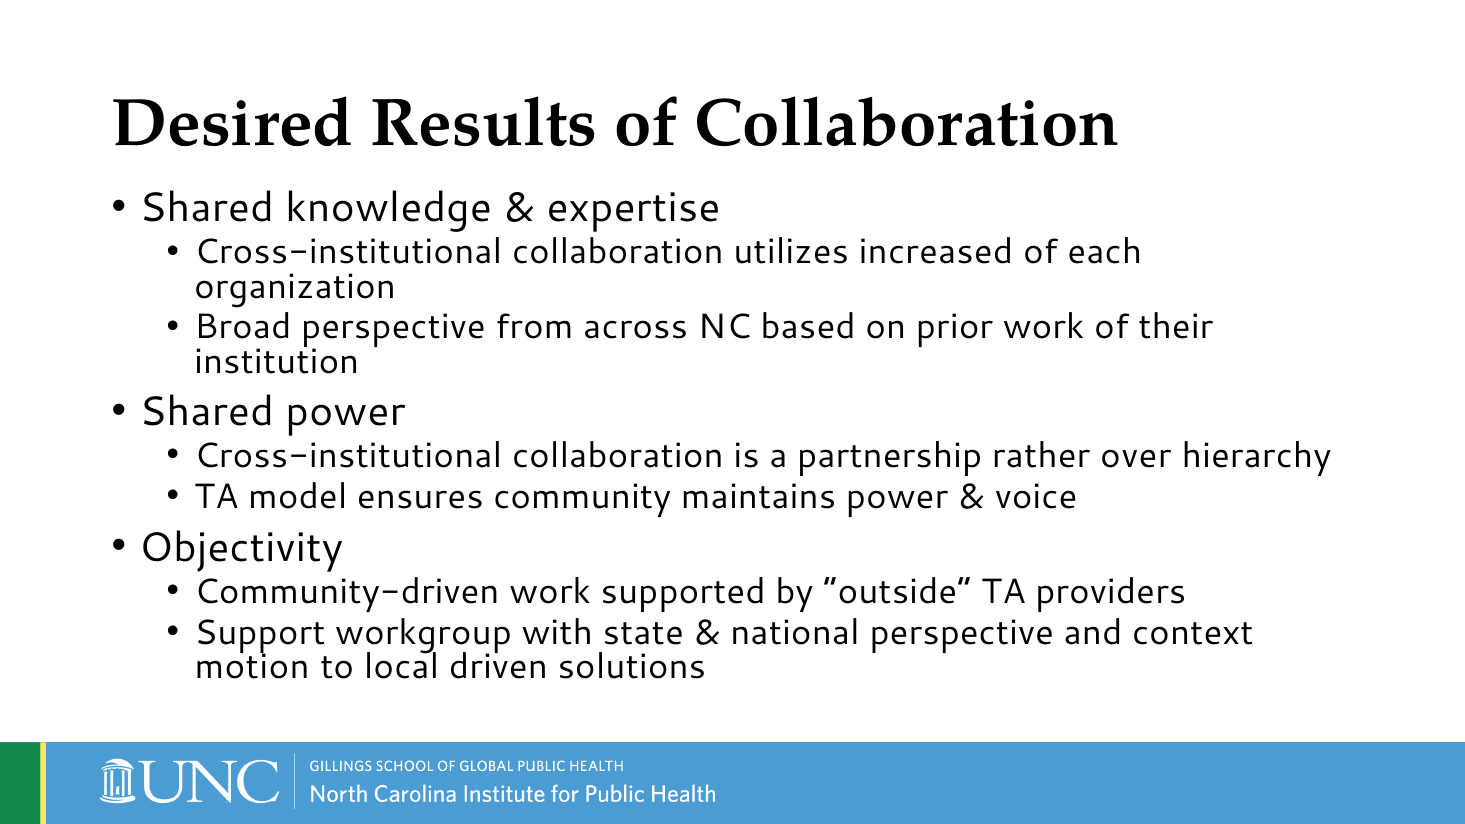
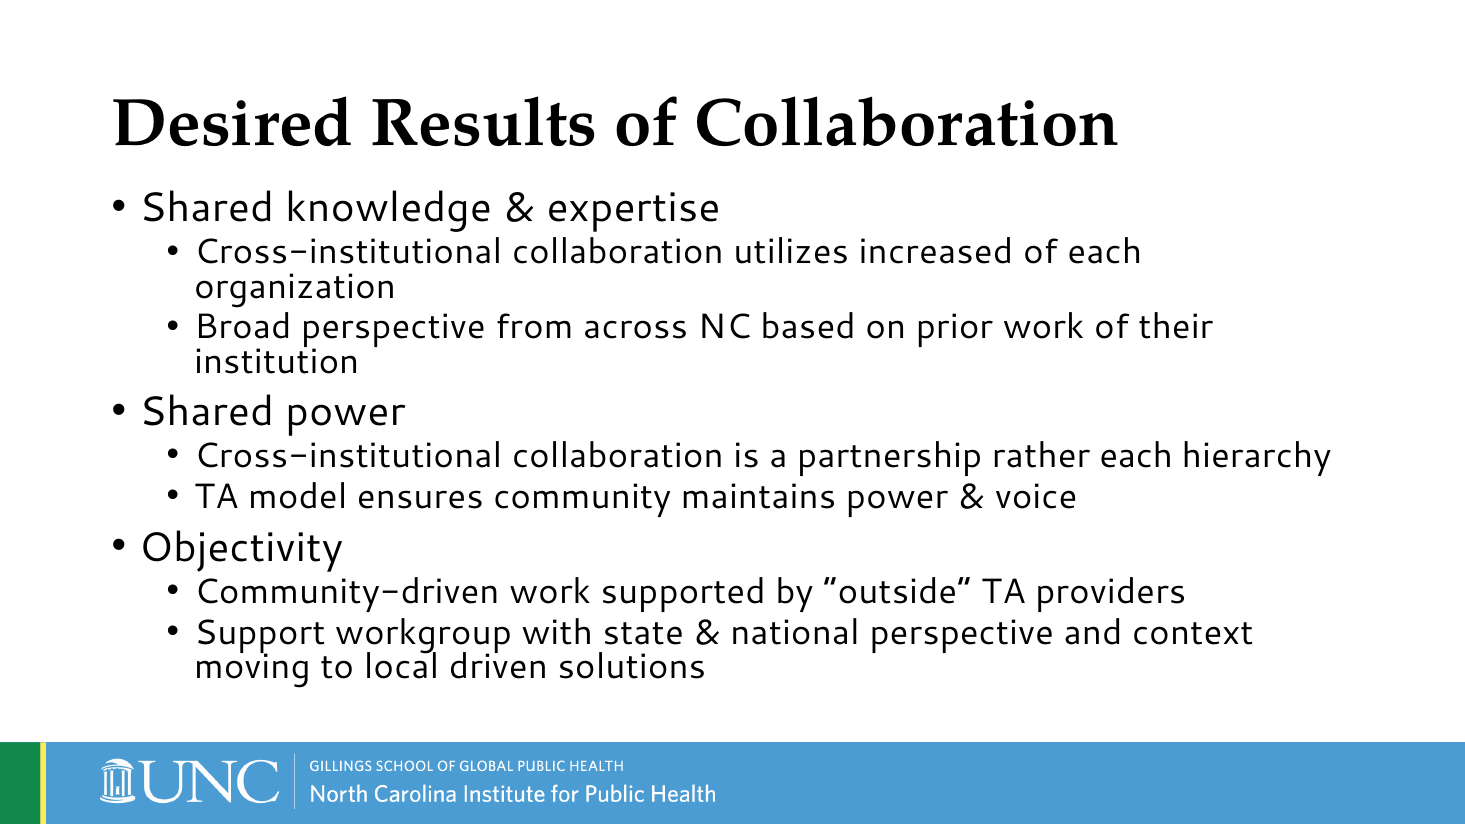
rather over: over -> each
motion: motion -> moving
